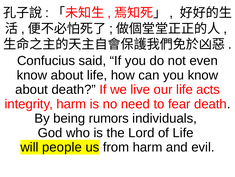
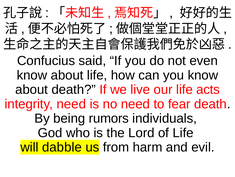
integrity harm: harm -> need
people: people -> dabble
